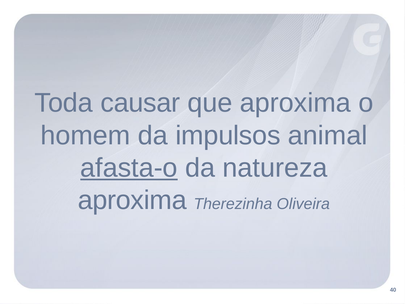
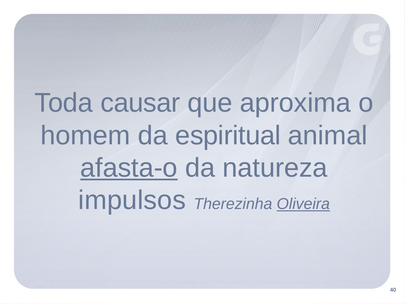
impulsos: impulsos -> espiritual
aproxima at (132, 200): aproxima -> impulsos
Oliveira underline: none -> present
